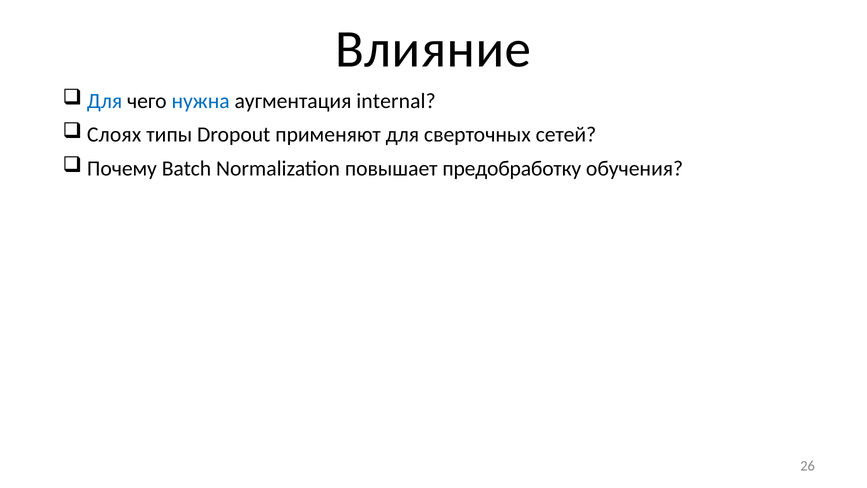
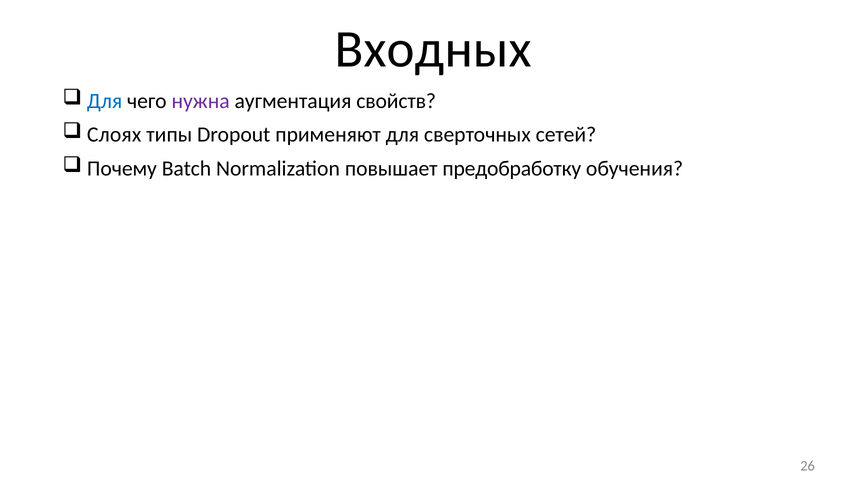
Влияние: Влияние -> Входных
нужна colour: blue -> purple
internal: internal -> свойств
